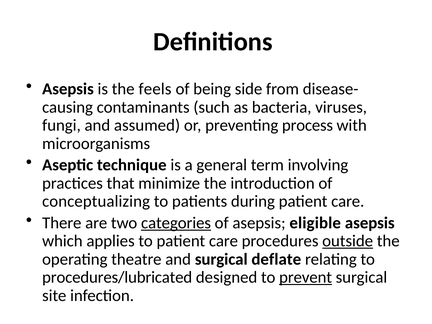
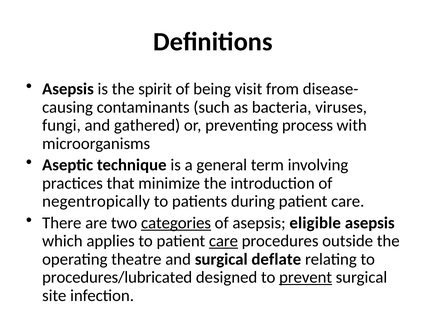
feels: feels -> spirit
side: side -> visit
assumed: assumed -> gathered
conceptualizing: conceptualizing -> negentropically
care at (223, 241) underline: none -> present
outside underline: present -> none
